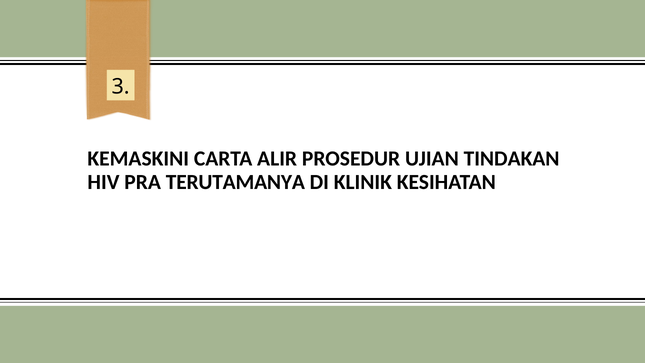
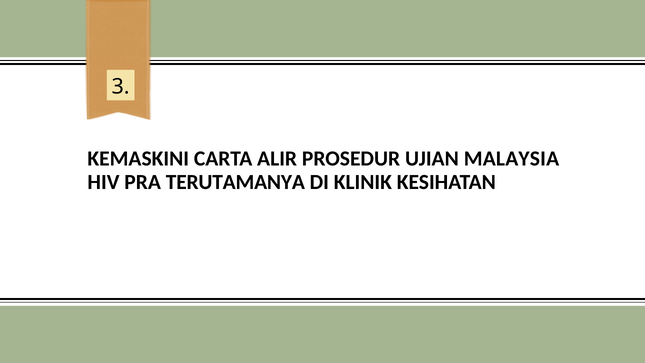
TINDAKAN: TINDAKAN -> MALAYSIA
